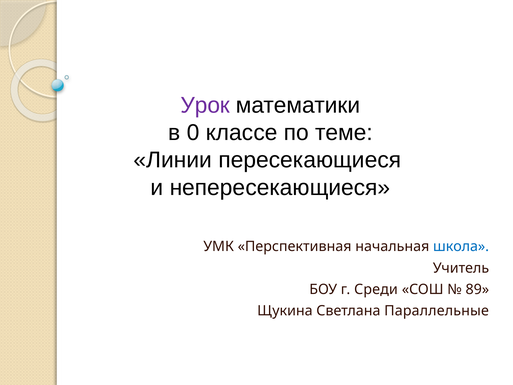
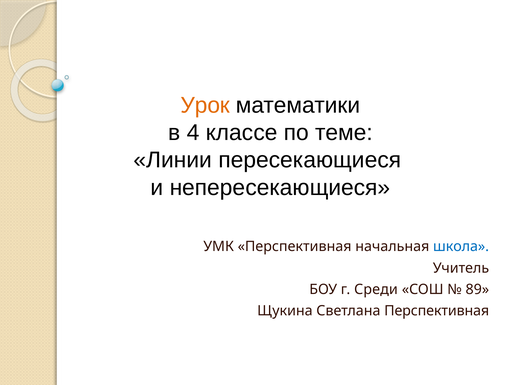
Урок colour: purple -> orange
0: 0 -> 4
Светлана Параллельные: Параллельные -> Перспективная
